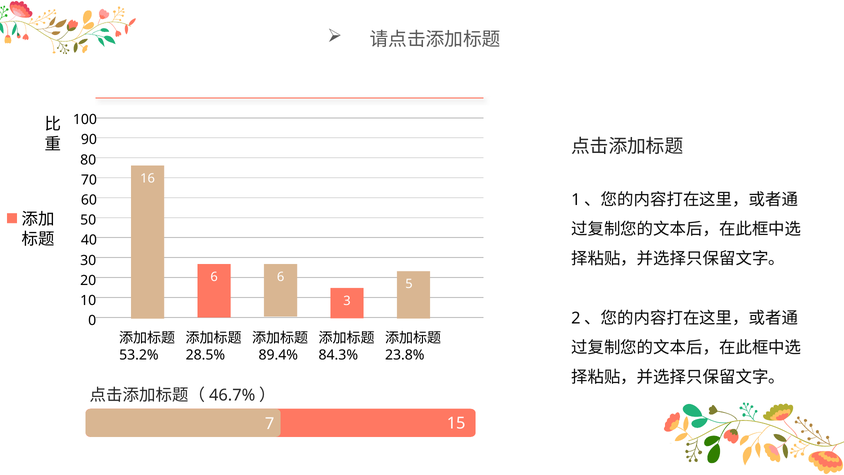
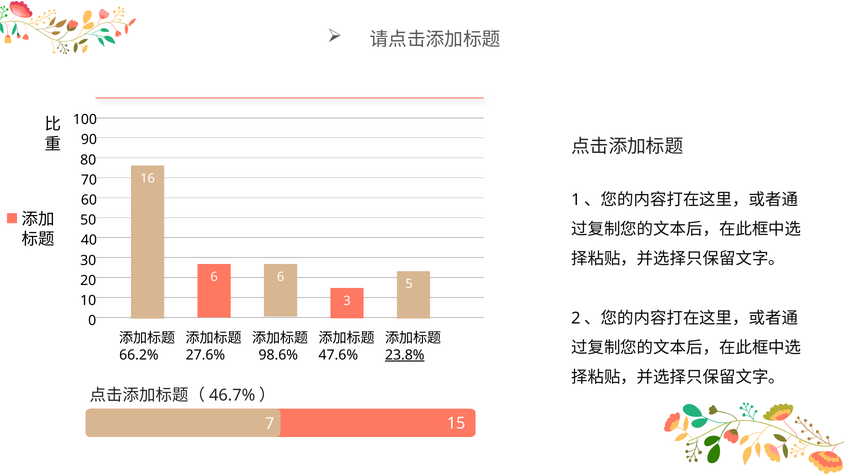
53.2%: 53.2% -> 66.2%
28.5%: 28.5% -> 27.6%
89.4%: 89.4% -> 98.6%
84.3%: 84.3% -> 47.6%
23.8% underline: none -> present
